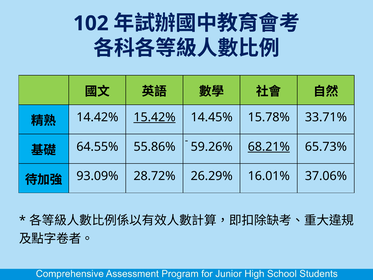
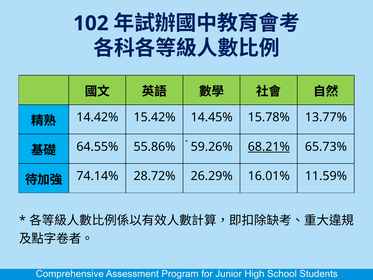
15.42% underline: present -> none
33.71%: 33.71% -> 13.77%
93.09%: 93.09% -> 74.14%
37.06%: 37.06% -> 11.59%
